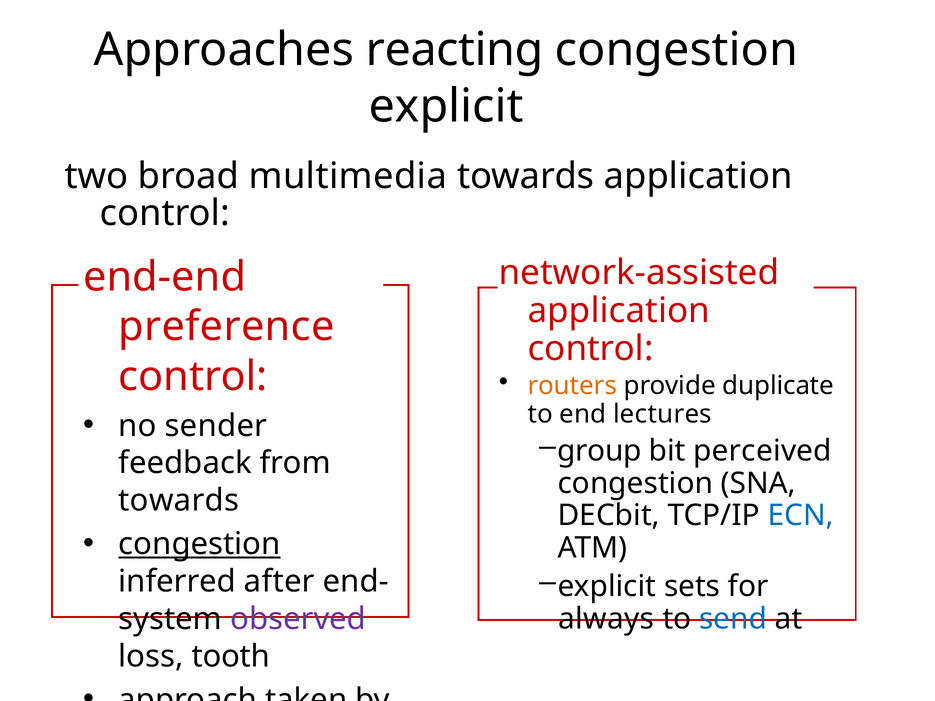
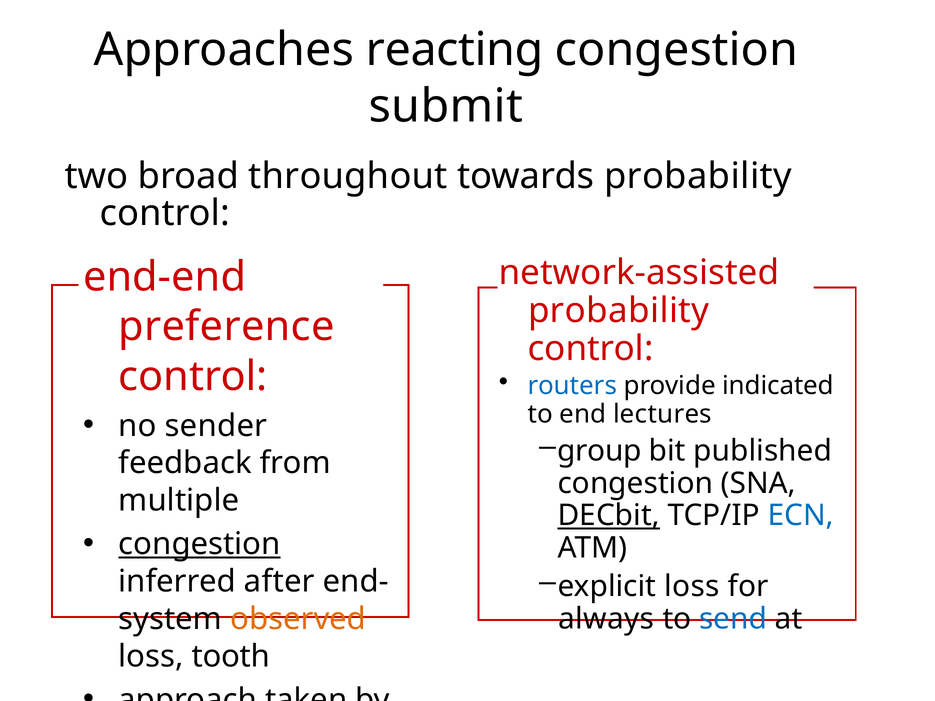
explicit at (446, 106): explicit -> submit
multimedia: multimedia -> throughout
towards application: application -> probability
application at (619, 311): application -> probability
routers colour: orange -> blue
duplicate: duplicate -> indicated
perceived: perceived -> published
towards at (179, 501): towards -> multiple
DECbit underline: none -> present
explicit sets: sets -> loss
observed colour: purple -> orange
